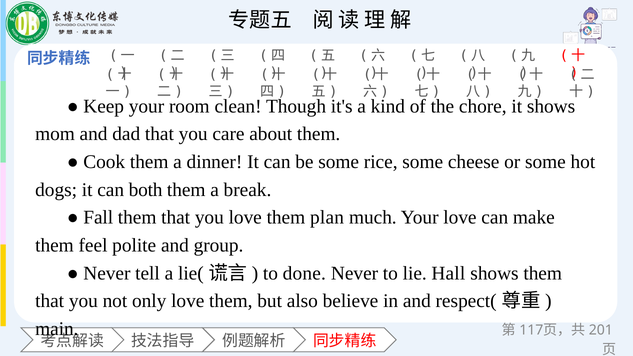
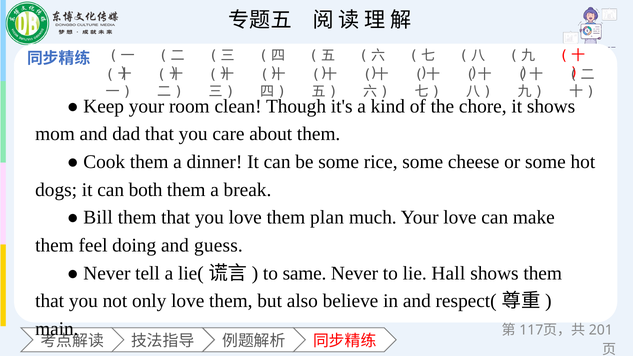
Fall: Fall -> Bill
polite: polite -> doing
group: group -> guess
done: done -> same
